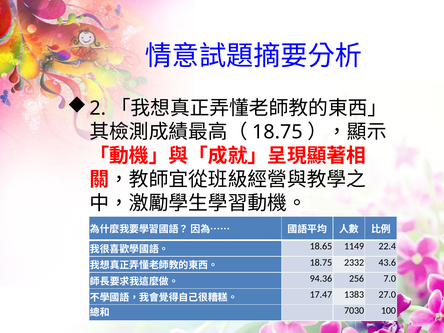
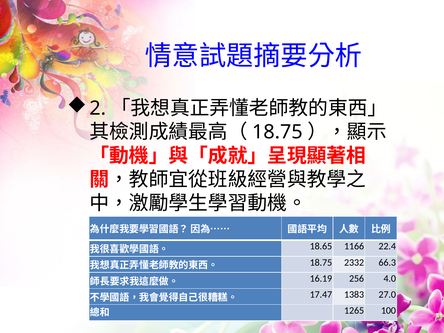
1149: 1149 -> 1166
43.6: 43.6 -> 66.3
94.36: 94.36 -> 16.19
7.0: 7.0 -> 4.0
7030: 7030 -> 1265
